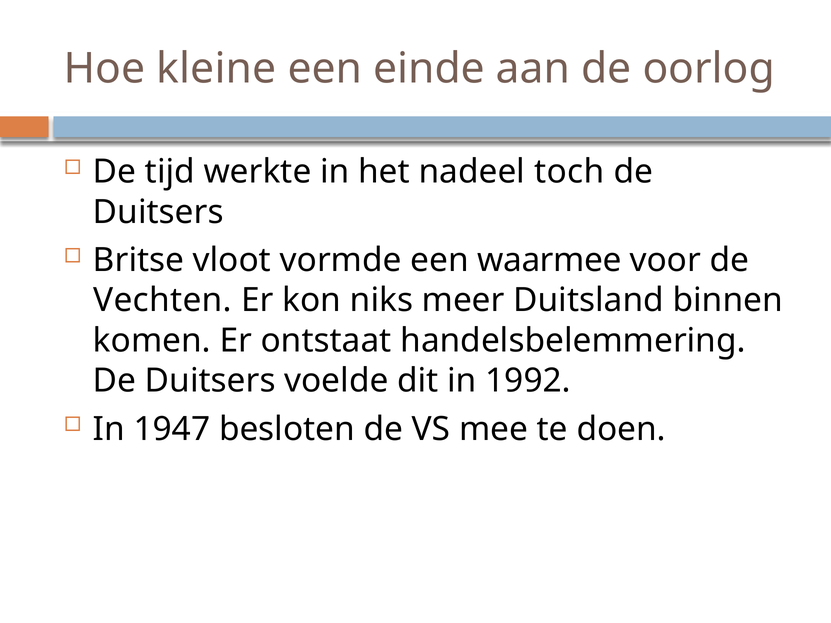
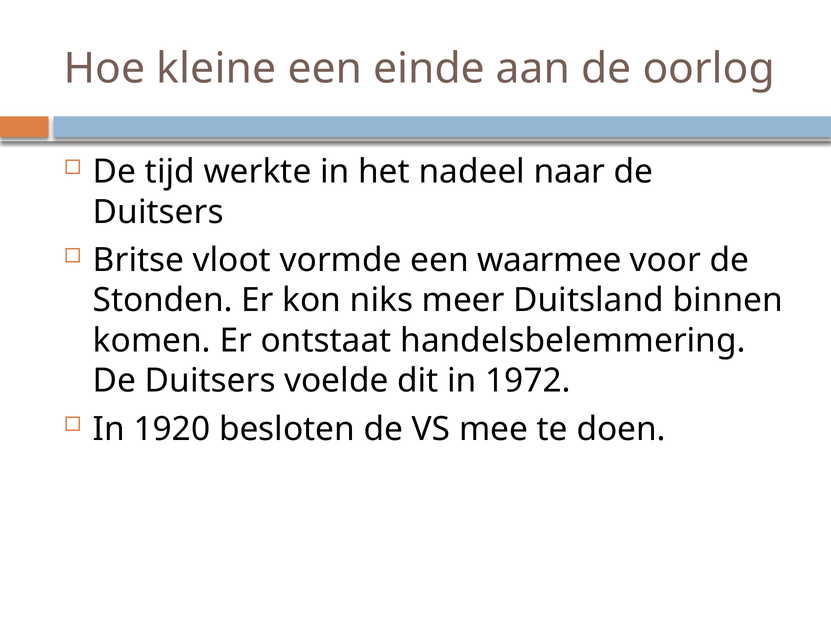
toch: toch -> naar
Vechten: Vechten -> Stonden
1992: 1992 -> 1972
1947: 1947 -> 1920
